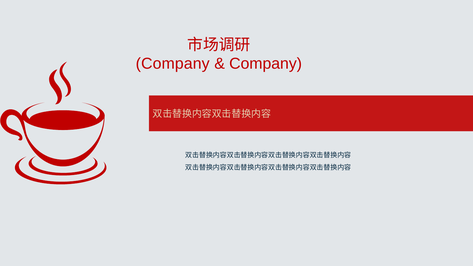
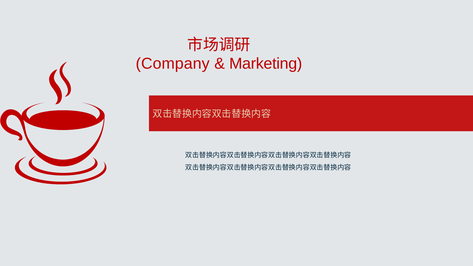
Company at (266, 64): Company -> Marketing
